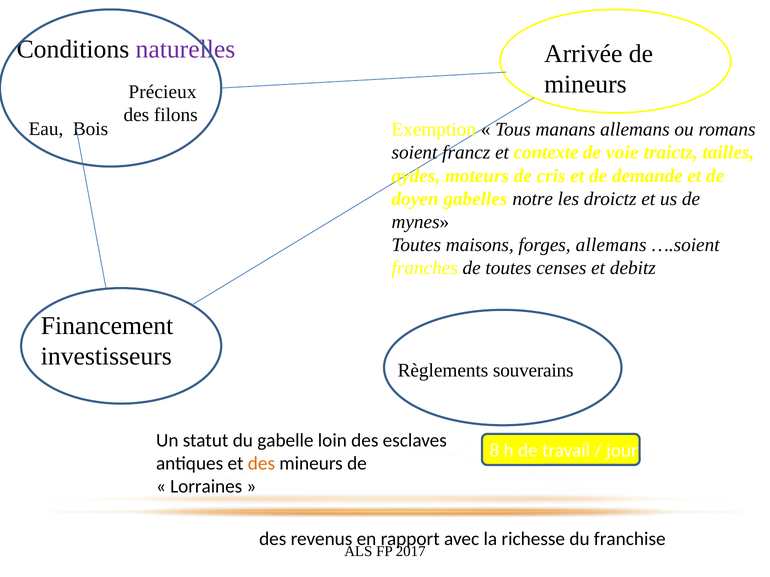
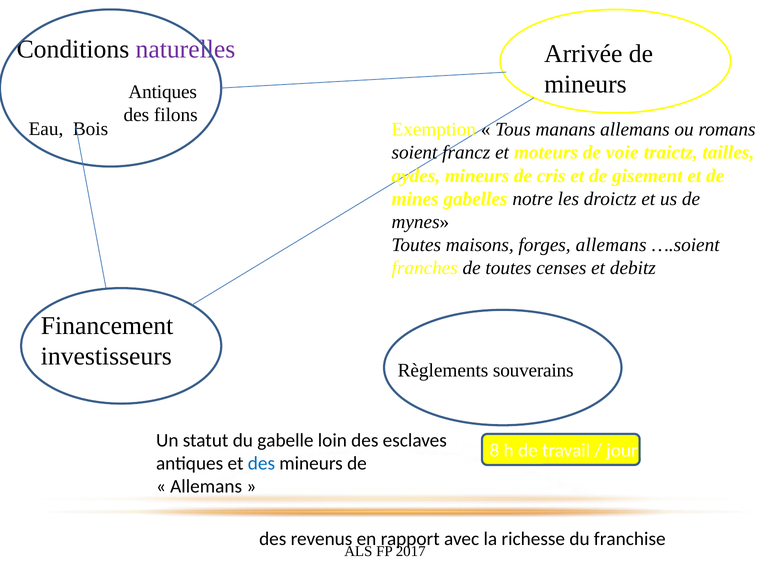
Précieux at (163, 92): Précieux -> Antiques
contexte: contexte -> moteurs
aydes moteurs: moteurs -> mineurs
demande: demande -> gisement
doyen: doyen -> mines
des at (261, 464) colour: orange -> blue
Lorraines at (206, 487): Lorraines -> Allemans
